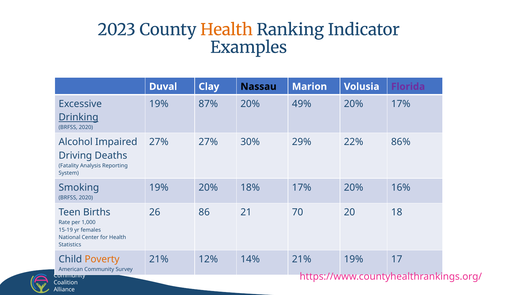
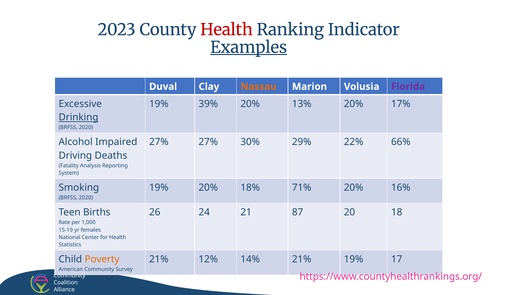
Health at (227, 30) colour: orange -> red
Examples underline: none -> present
Nassau colour: black -> orange
87%: 87% -> 39%
49%: 49% -> 13%
86%: 86% -> 66%
18% 17%: 17% -> 71%
86: 86 -> 24
70: 70 -> 87
